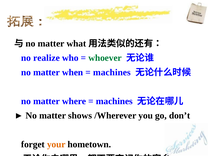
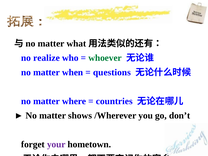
machines at (112, 72): machines -> questions
machines at (114, 101): machines -> countries
your colour: orange -> purple
